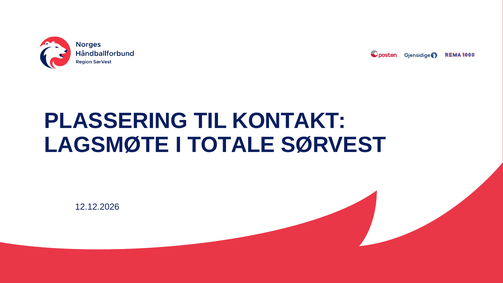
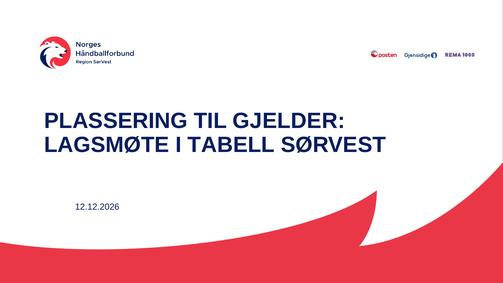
KONTAKT: KONTAKT -> GJELDER
TOTALE: TOTALE -> TABELL
